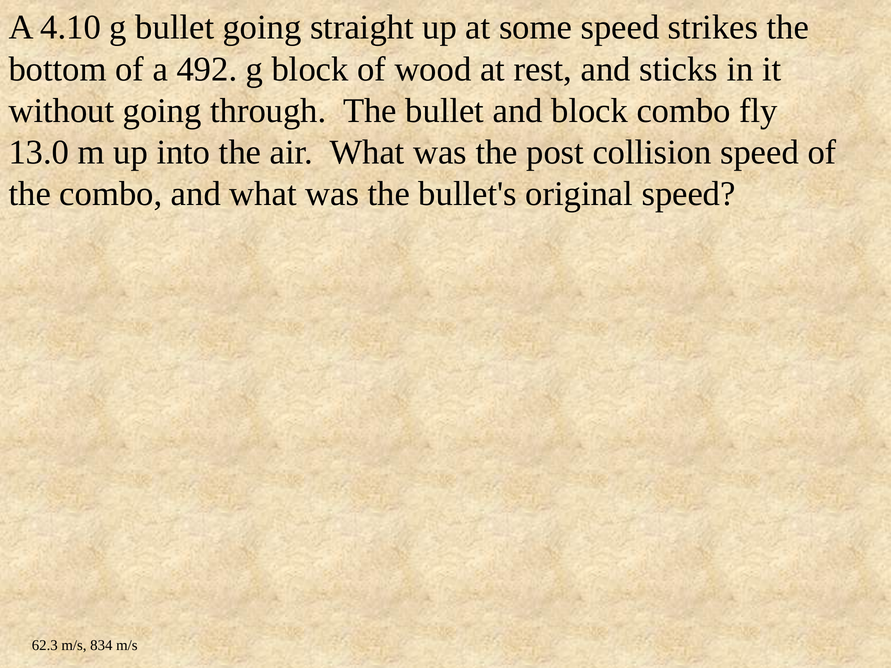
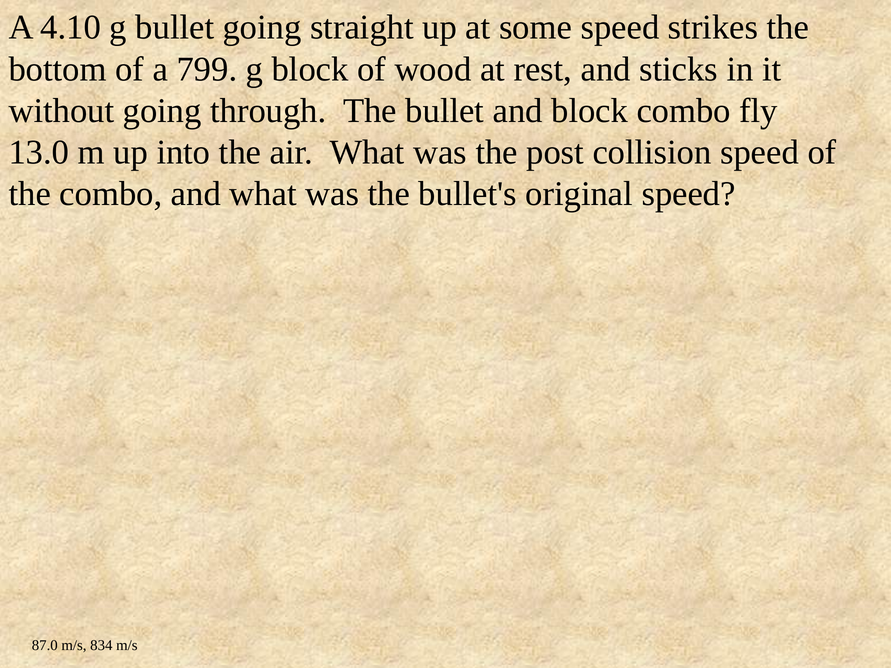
492: 492 -> 799
62.3: 62.3 -> 87.0
